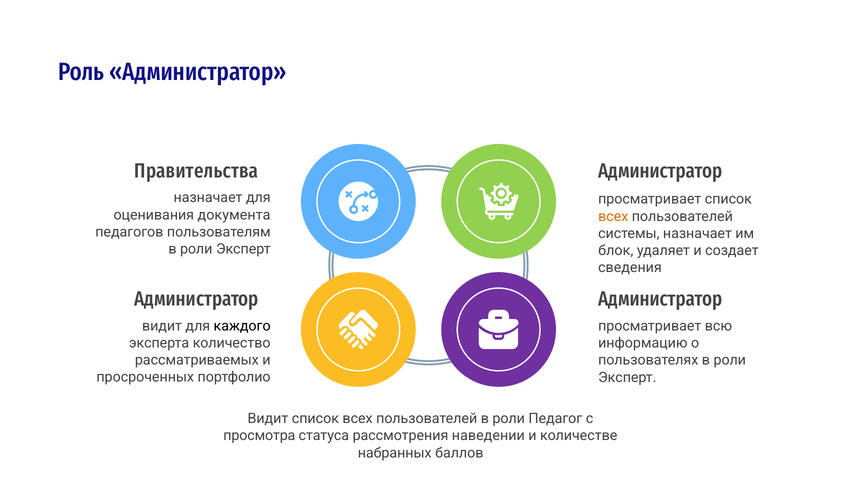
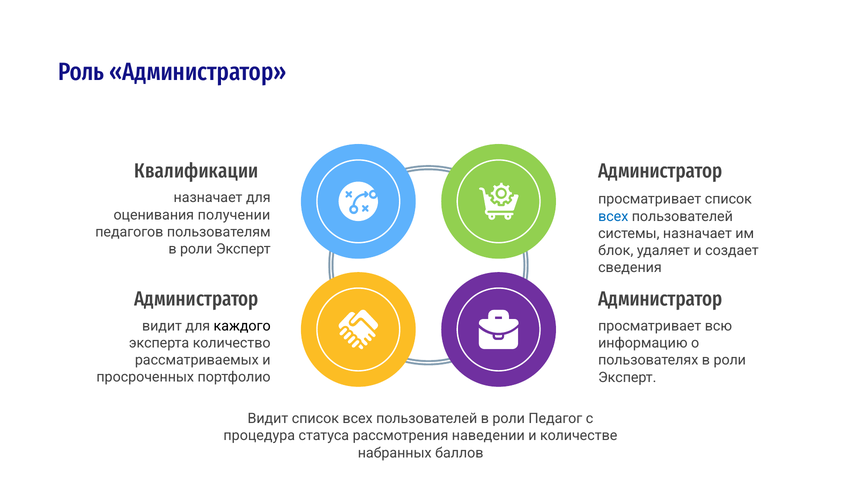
Правительства: Правительства -> Квалификации
документа: документа -> получении
всех at (613, 216) colour: orange -> blue
просмотра: просмотра -> процедура
